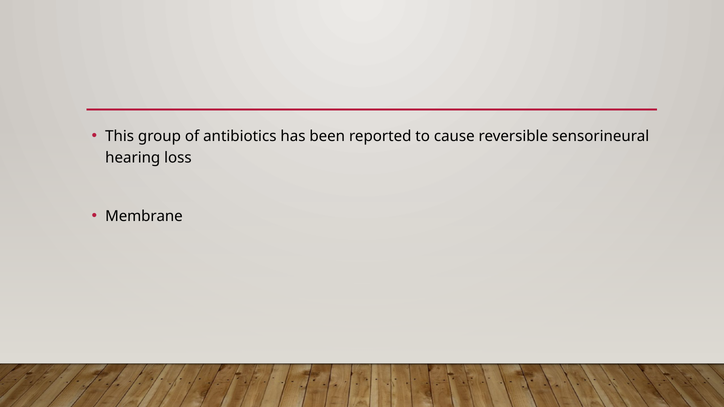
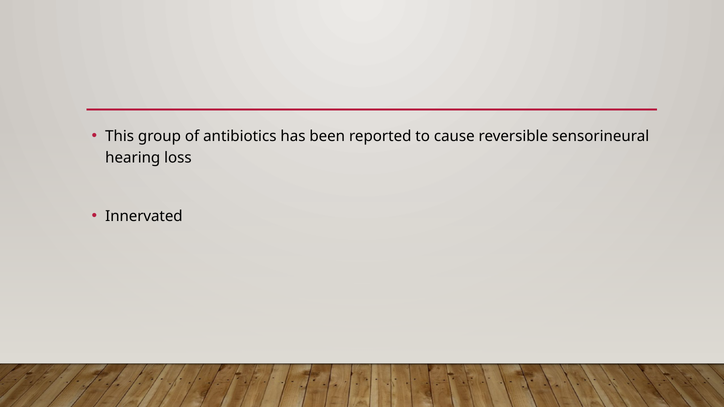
Membrane: Membrane -> Innervated
